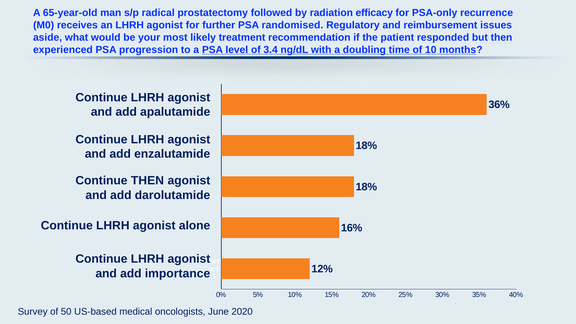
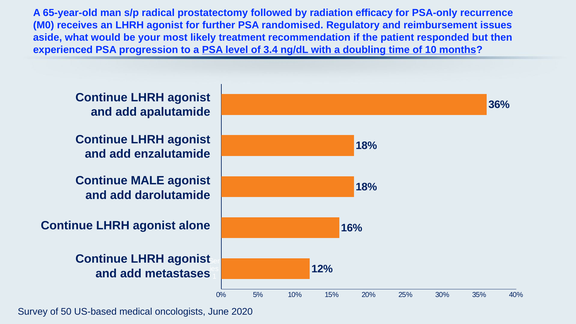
Continue THEN: THEN -> MALE
importance: importance -> metastases
